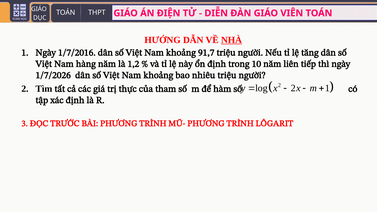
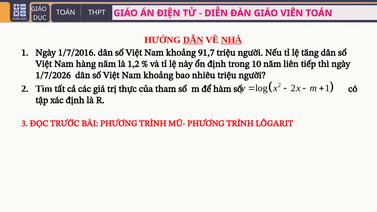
DẪN underline: none -> present
